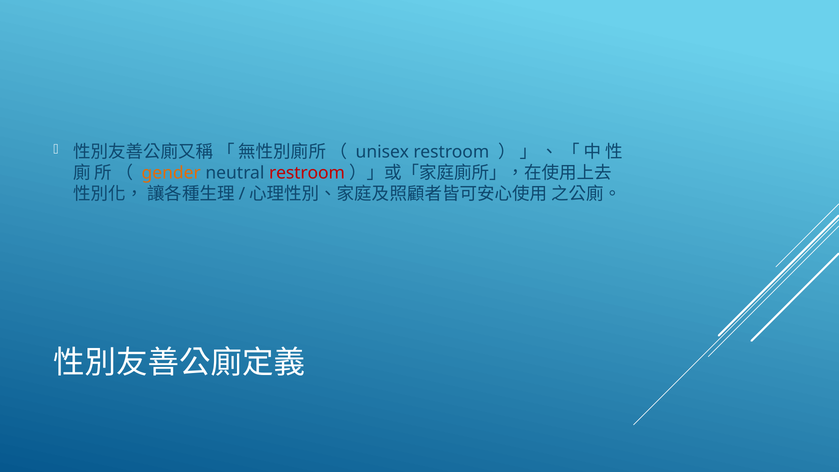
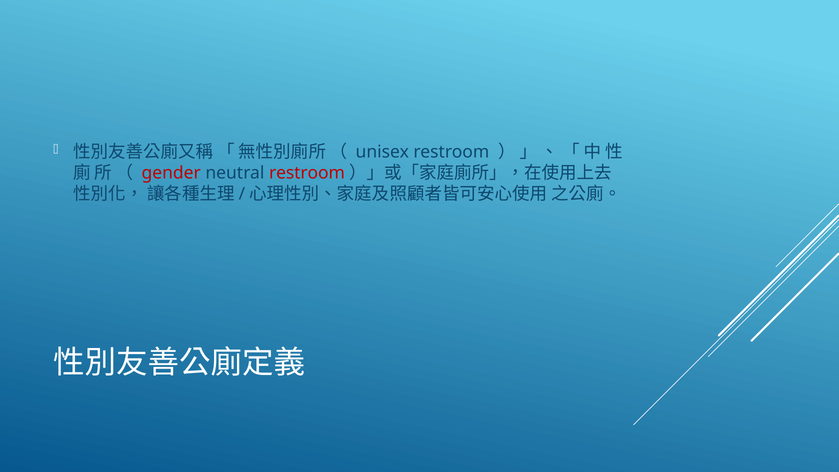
gender colour: orange -> red
